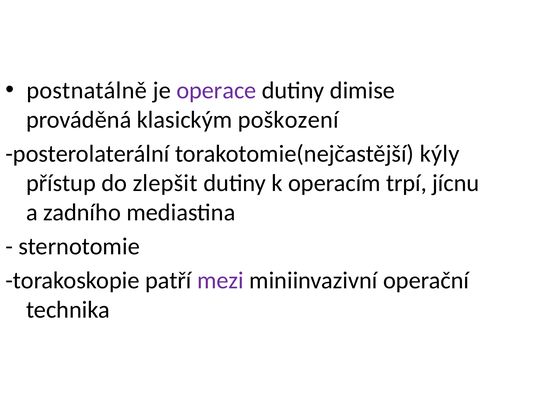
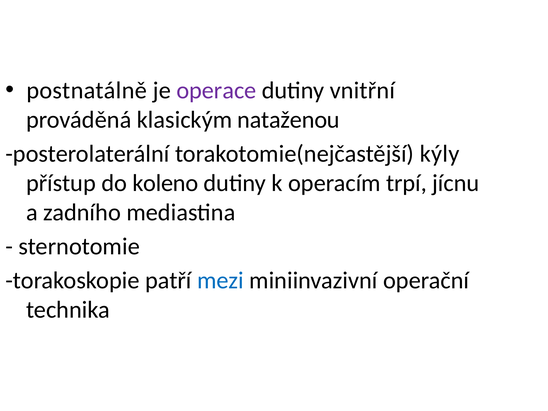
dimise: dimise -> vnitřní
poškození: poškození -> nataženou
zlepšit: zlepšit -> koleno
mezi colour: purple -> blue
